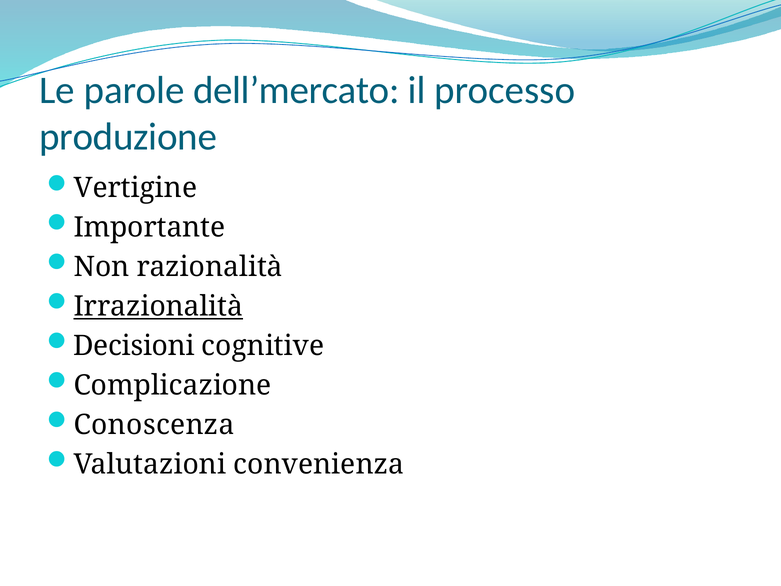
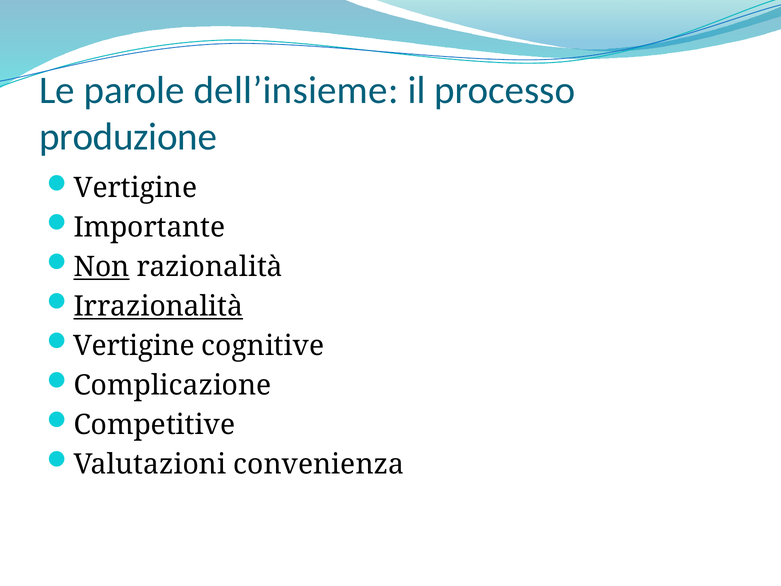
dell’mercato: dell’mercato -> dell’insieme
Non underline: none -> present
Decisioni at (134, 346): Decisioni -> Vertigine
Conoscenza: Conoscenza -> Competitive
